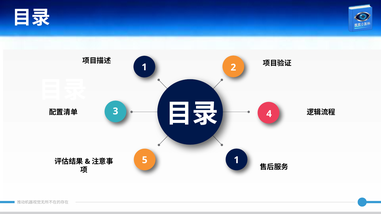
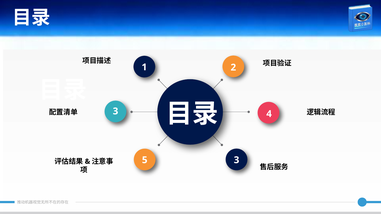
5 1: 1 -> 3
